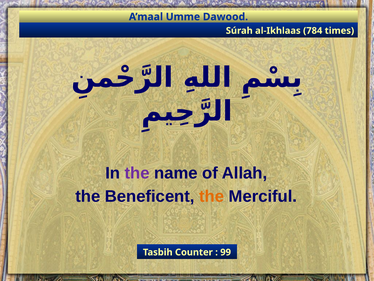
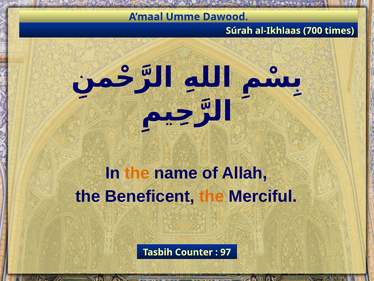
784: 784 -> 700
the at (137, 173) colour: purple -> orange
99: 99 -> 97
